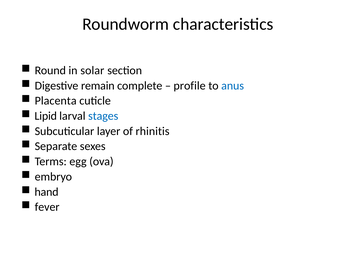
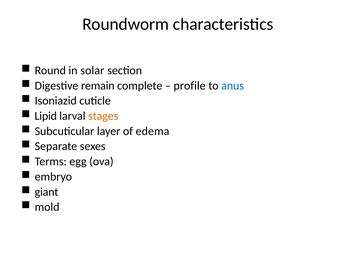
Placenta: Placenta -> Isoniazid
stages colour: blue -> orange
rhinitis: rhinitis -> edema
hand: hand -> giant
fever: fever -> mold
